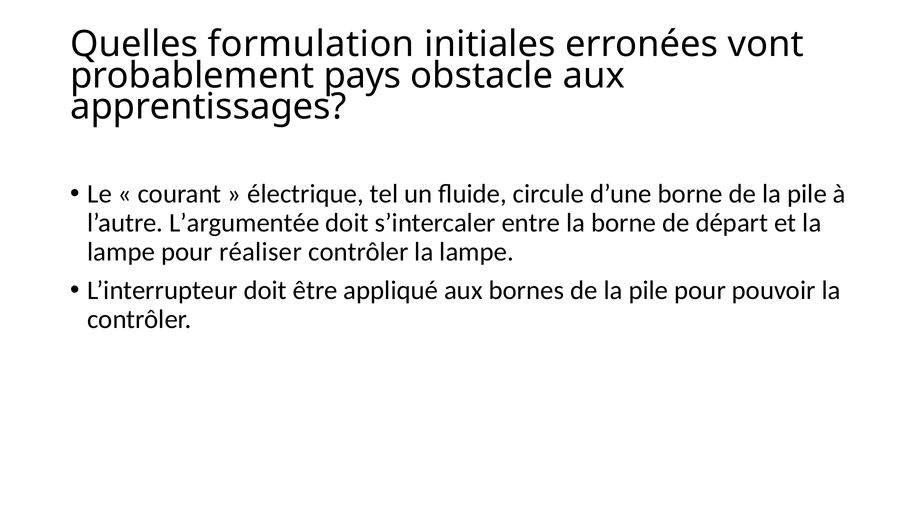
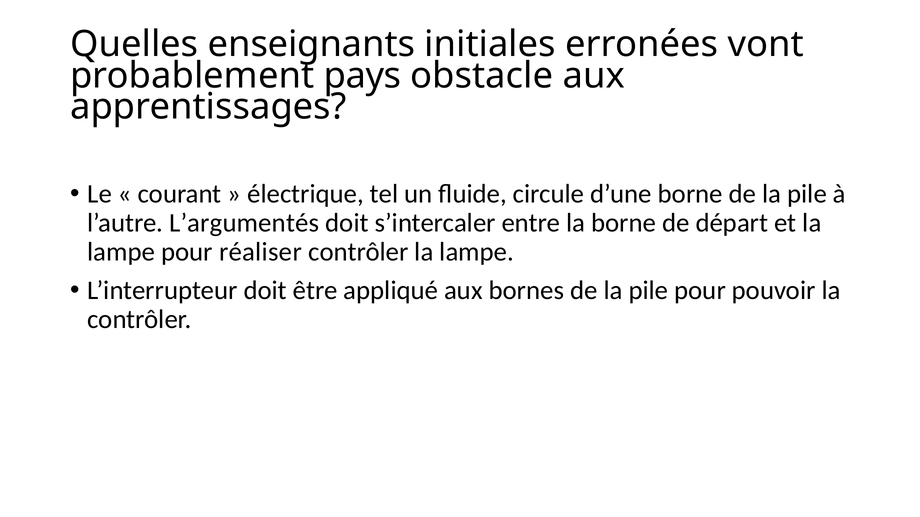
formulation: formulation -> enseignants
L’argumentée: L’argumentée -> L’argumentés
